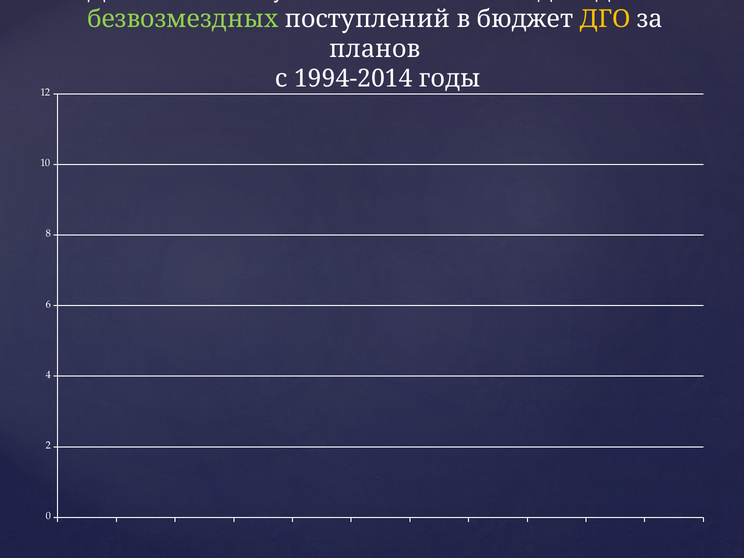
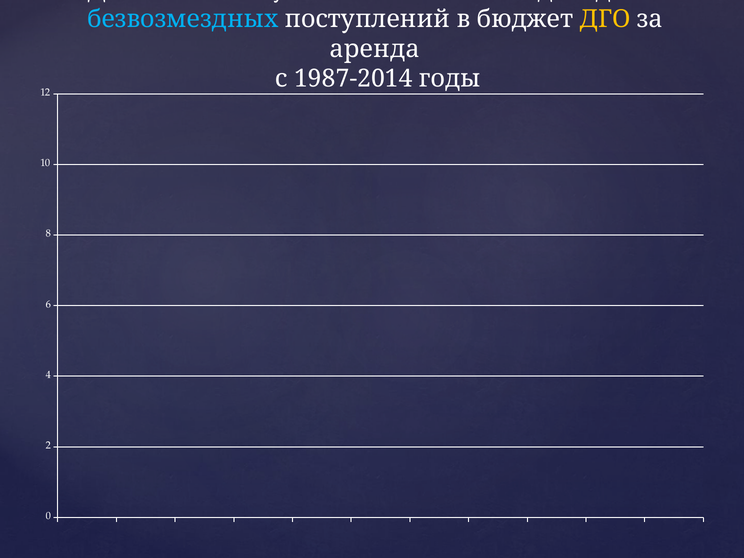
безвозмездных colour: light green -> light blue
планов: планов -> аренда
1994-2014: 1994-2014 -> 1987-2014
